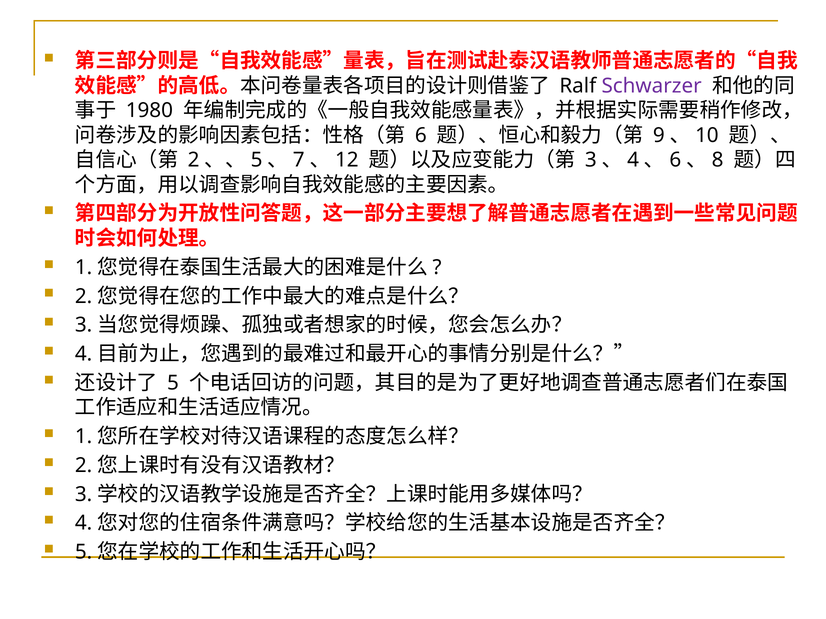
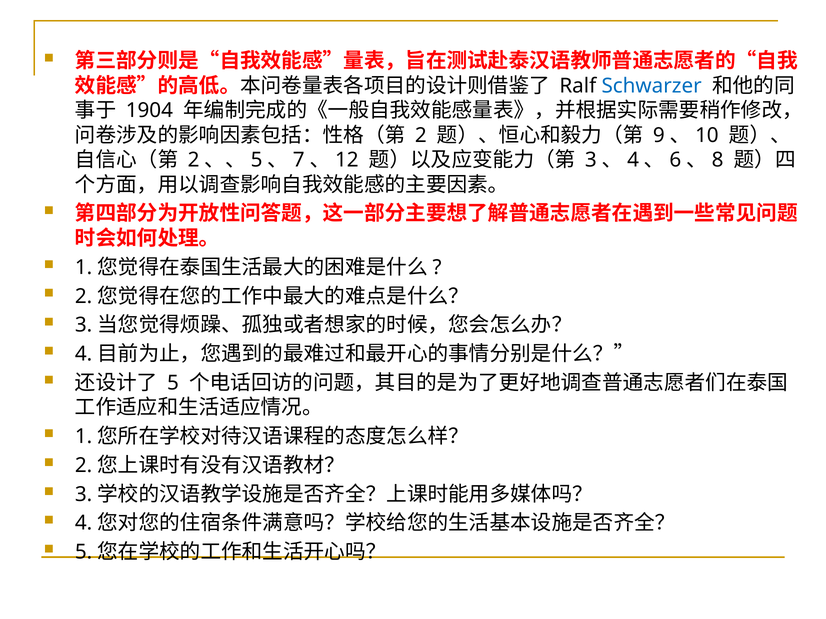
Schwarzer colour: purple -> blue
1980: 1980 -> 1904
6: 6 -> 2
